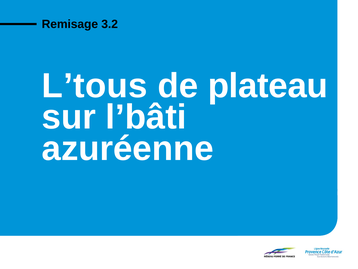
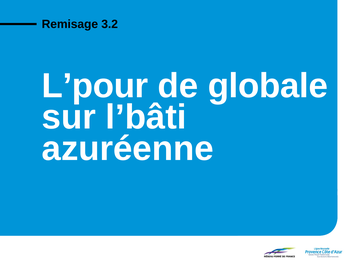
L’tous: L’tous -> L’pour
plateau: plateau -> globale
